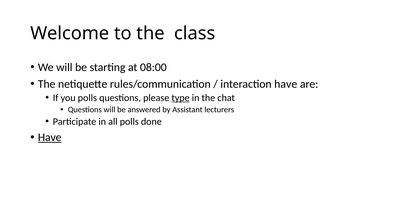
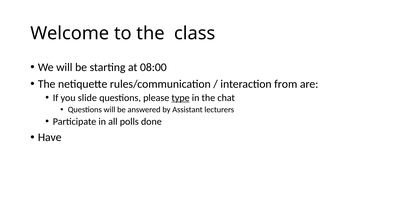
interaction have: have -> from
you polls: polls -> slide
Have at (50, 138) underline: present -> none
